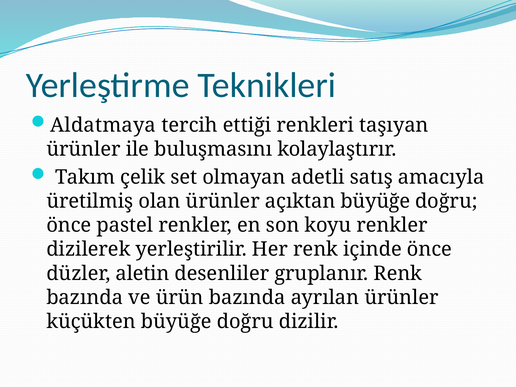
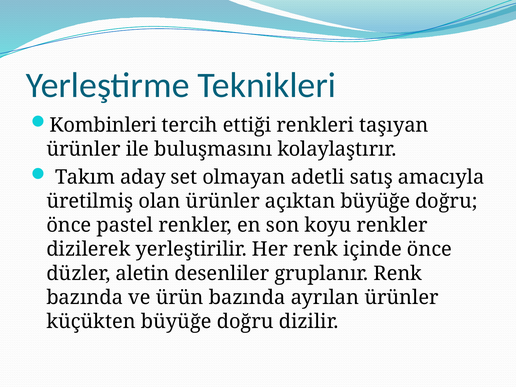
Aldatmaya: Aldatmaya -> Kombinleri
çelik: çelik -> aday
